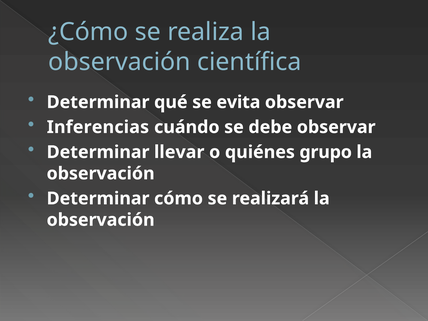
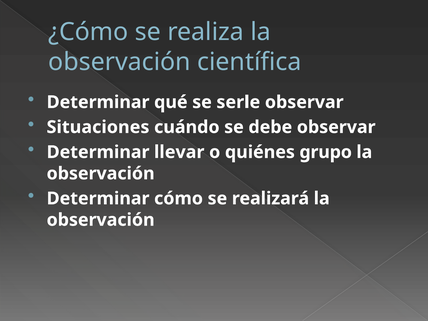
evita: evita -> serle
Inferencias: Inferencias -> Situaciones
